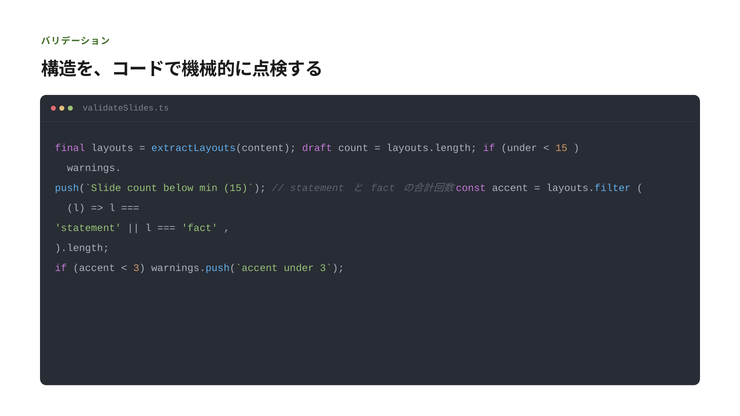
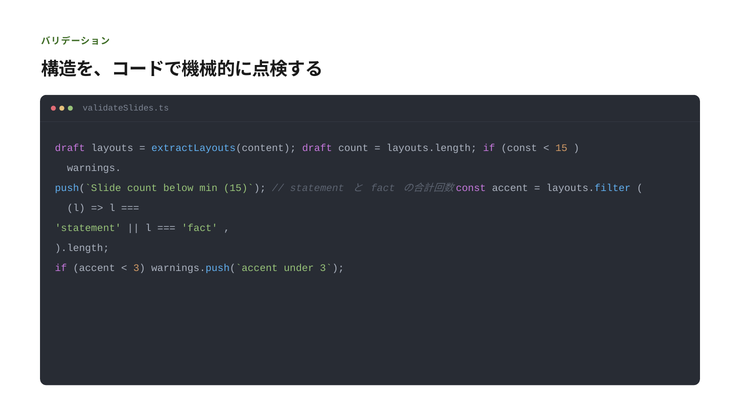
final at (70, 148): final -> draft
if under: under -> const
